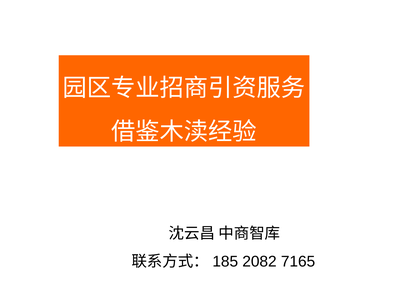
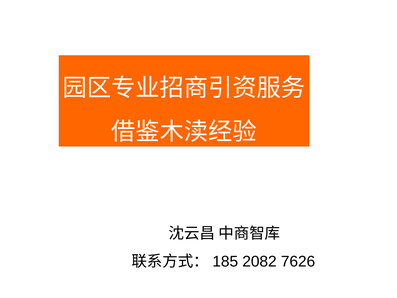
7165: 7165 -> 7626
